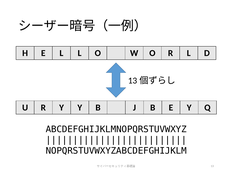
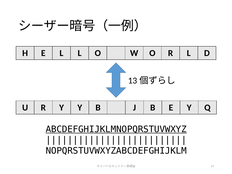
ABCDEFGHIJKLMNOPQRSTUVWXYZ underline: none -> present
